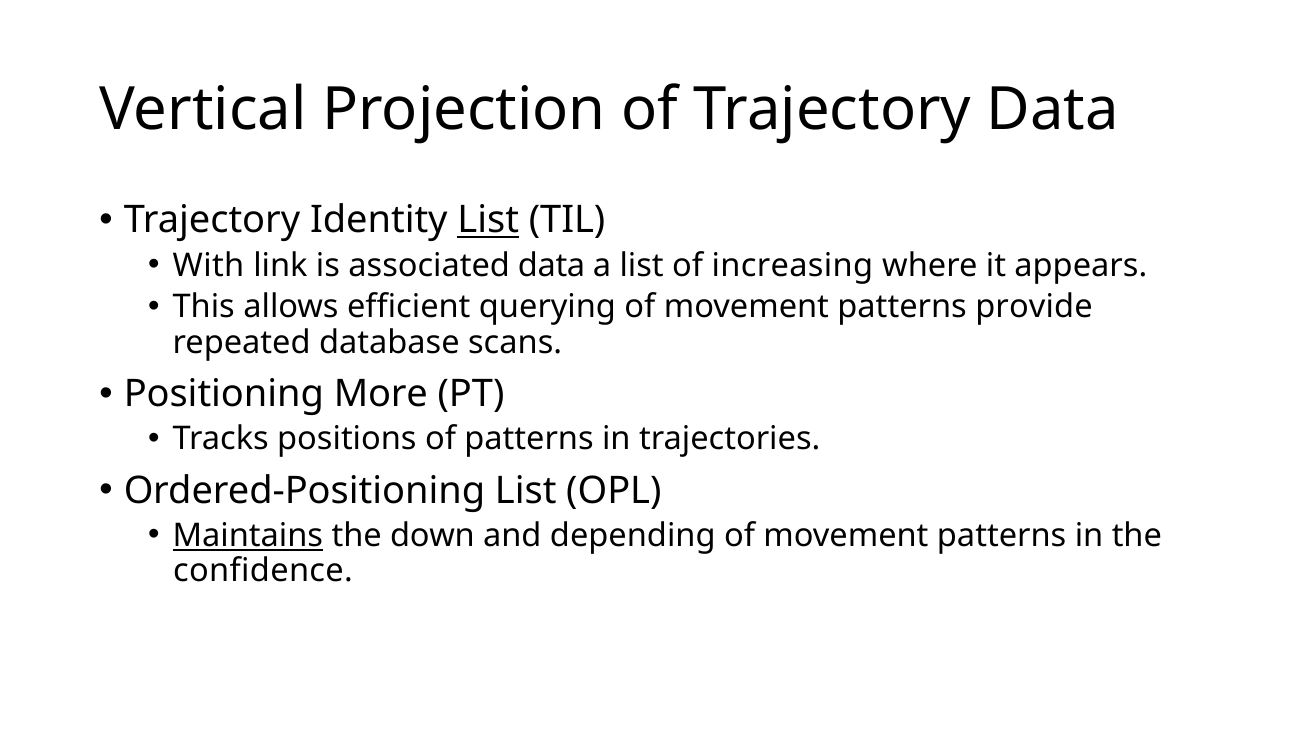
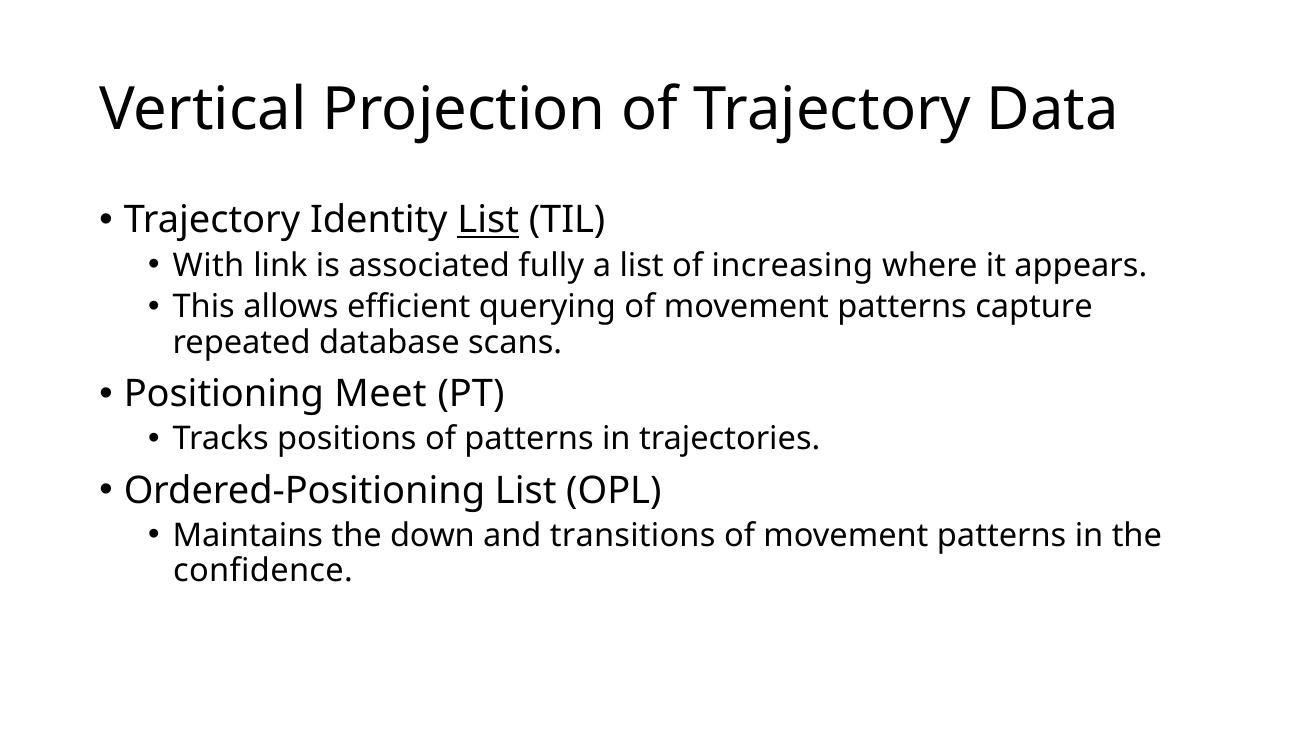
associated data: data -> fully
provide: provide -> capture
More: More -> Meet
Maintains underline: present -> none
depending: depending -> transitions
